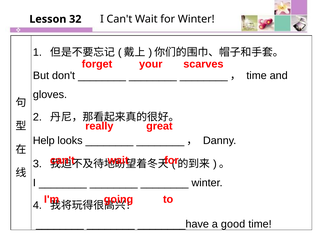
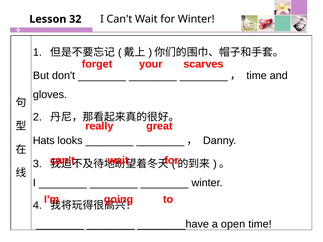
Help: Help -> Hats
good: good -> open
